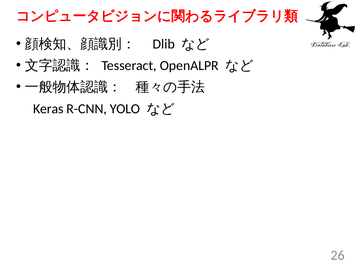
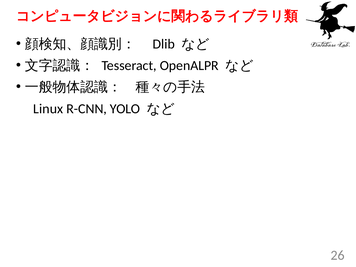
Keras: Keras -> Linux
